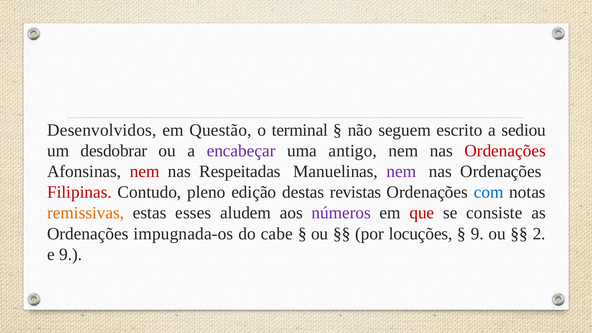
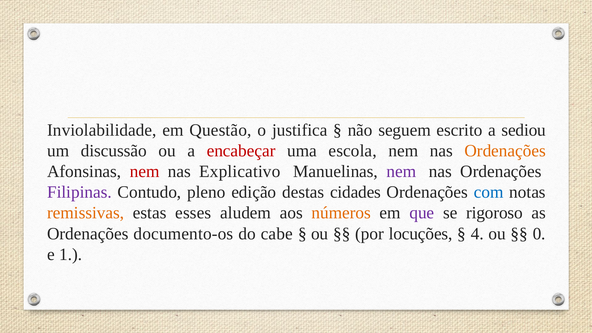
Desenvolvidos: Desenvolvidos -> Inviolabilidade
terminal: terminal -> justifica
desdobrar: desdobrar -> discussão
encabeçar colour: purple -> red
antigo: antigo -> escola
Ordenações at (505, 151) colour: red -> orange
Respeitadas: Respeitadas -> Explicativo
Filipinas colour: red -> purple
revistas: revistas -> cidades
números colour: purple -> orange
que colour: red -> purple
consiste: consiste -> rigoroso
impugnada-os: impugnada-os -> documento-os
9 at (477, 234): 9 -> 4
2: 2 -> 0
e 9: 9 -> 1
